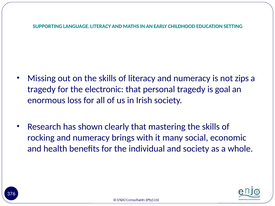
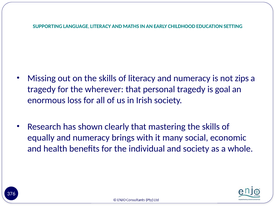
electronic: electronic -> wherever
rocking: rocking -> equally
